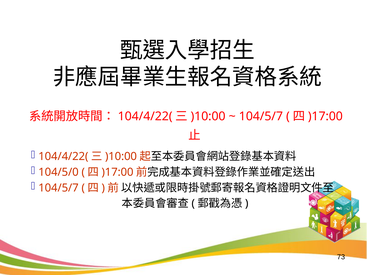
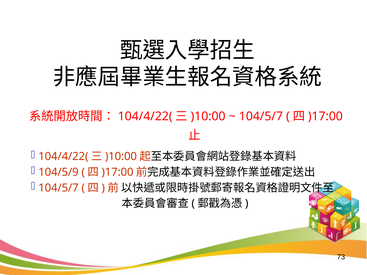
104/5/0: 104/5/0 -> 104/5/9
